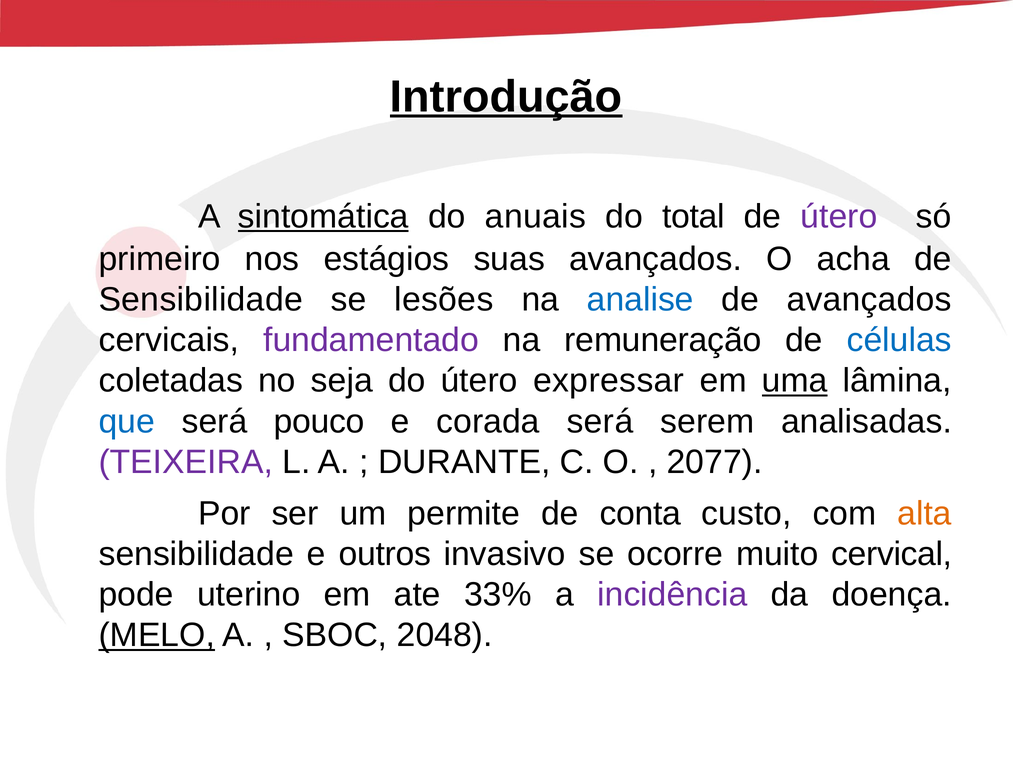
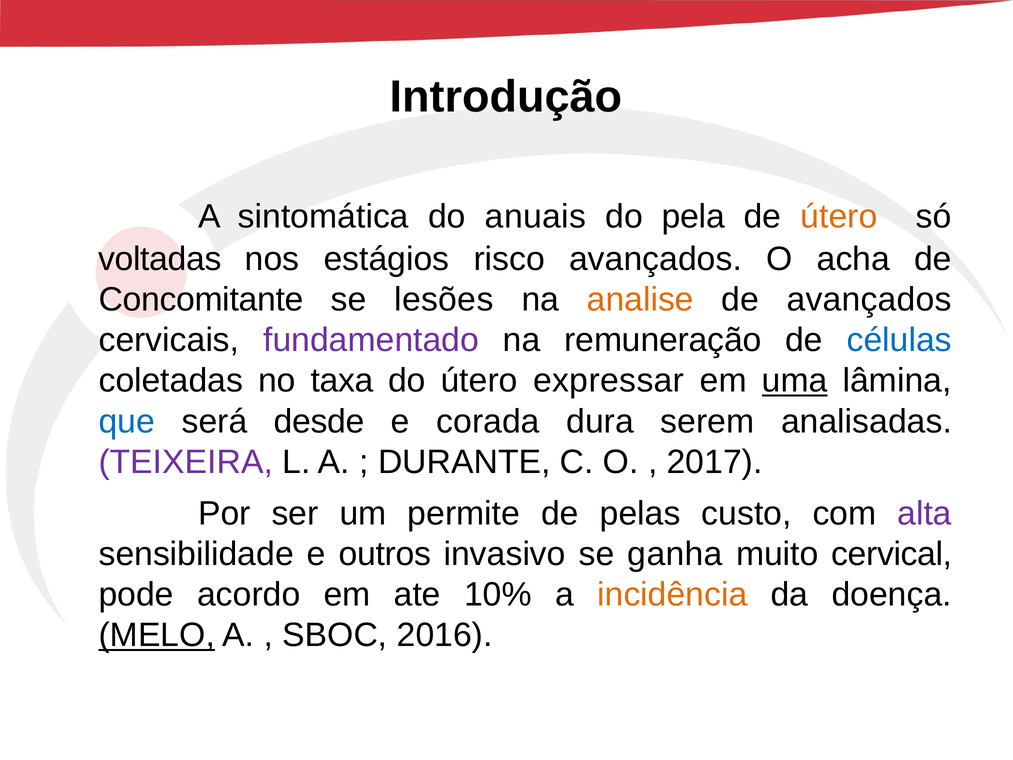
Introdução underline: present -> none
sintomática underline: present -> none
total: total -> pela
útero at (839, 216) colour: purple -> orange
primeiro: primeiro -> voltadas
suas: suas -> risco
Sensibilidade at (201, 300): Sensibilidade -> Concomitante
analise colour: blue -> orange
seja: seja -> taxa
pouco: pouco -> desde
corada será: será -> dura
2077: 2077 -> 2017
conta: conta -> pelas
alta colour: orange -> purple
ocorre: ocorre -> ganha
uterino: uterino -> acordo
33%: 33% -> 10%
incidência colour: purple -> orange
2048: 2048 -> 2016
